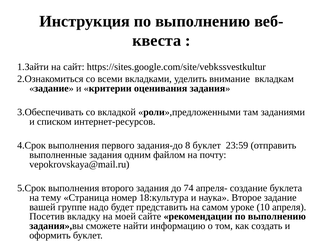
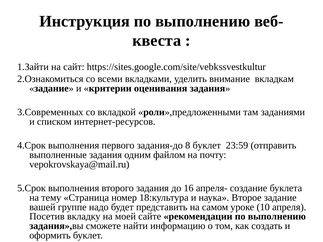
3.Обеспечивать: 3.Обеспечивать -> 3.Современных
74: 74 -> 16
